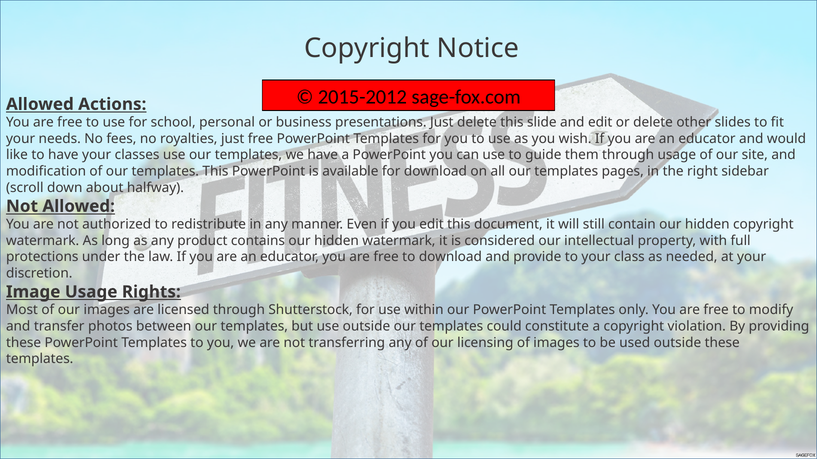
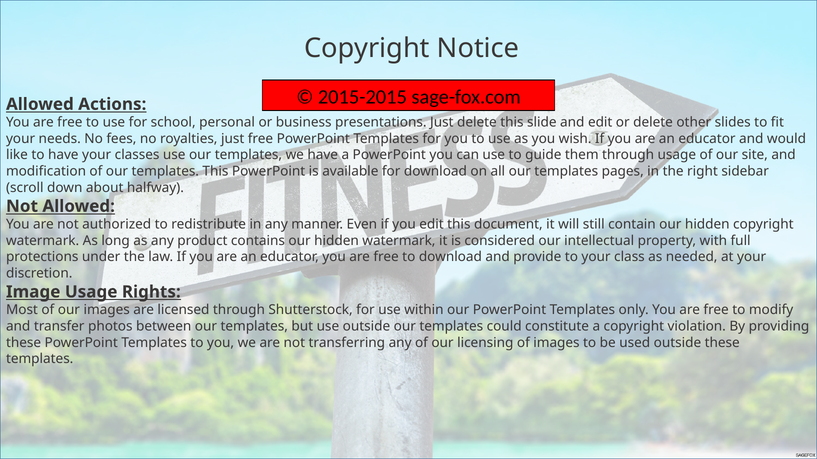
2015-2012: 2015-2012 -> 2015-2015
